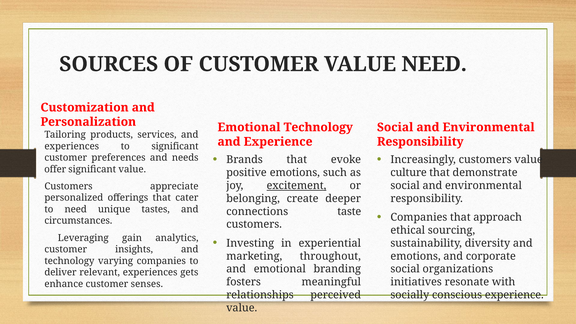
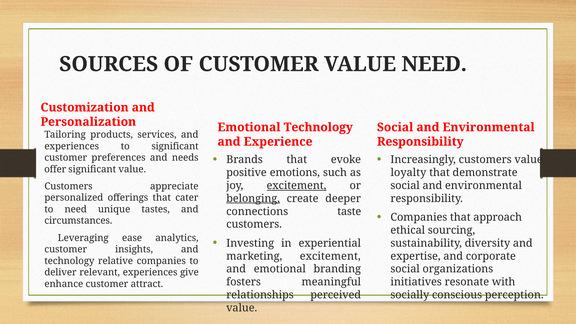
culture: culture -> loyalty
belonging underline: none -> present
gain: gain -> ease
marketing throughout: throughout -> excitement
emotions at (416, 256): emotions -> expertise
varying: varying -> relative
gets: gets -> give
senses: senses -> attract
conscious experience: experience -> perception
